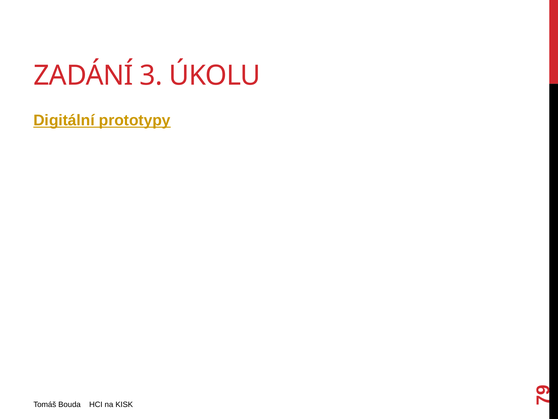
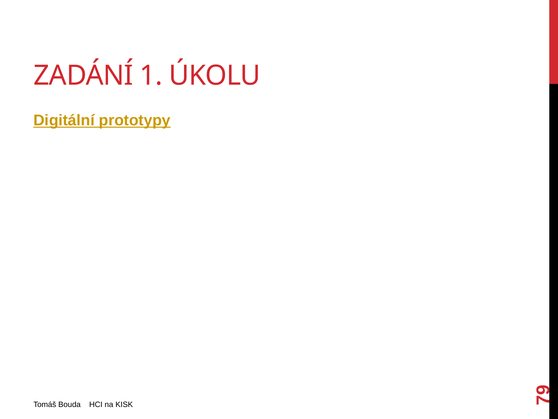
3: 3 -> 1
